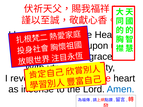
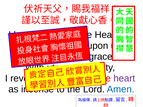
heart colour: black -> purple
